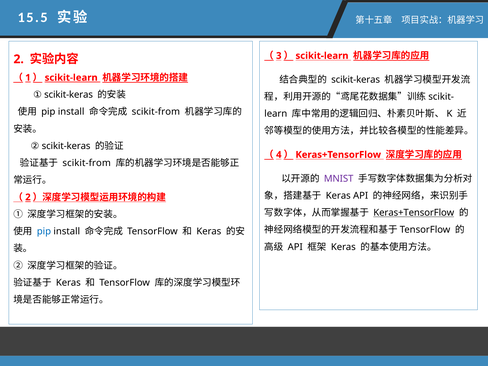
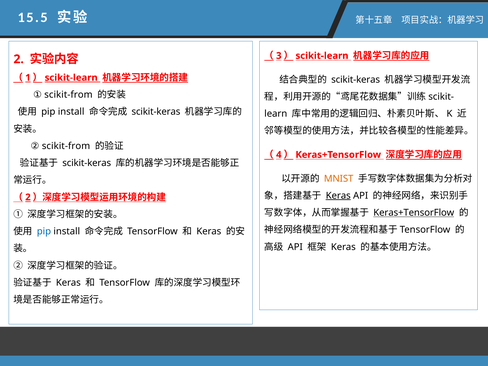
① scikit-keras: scikit-keras -> scikit-from
scikit-from at (156, 112): scikit-from -> scikit-keras
② scikit-keras: scikit-keras -> scikit-from
scikit-from at (87, 163): scikit-from -> scikit-keras
MNIST colour: purple -> orange
Keras at (338, 196) underline: none -> present
